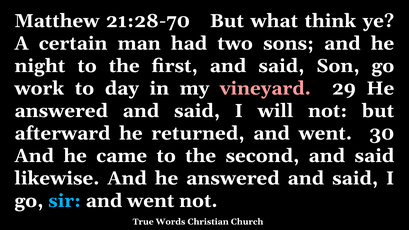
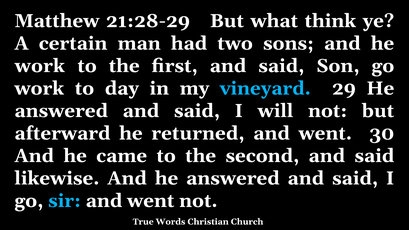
21:28-70: 21:28-70 -> 21:28-29
night at (40, 66): night -> work
vineyard colour: pink -> light blue
